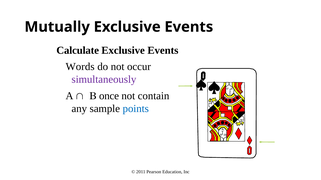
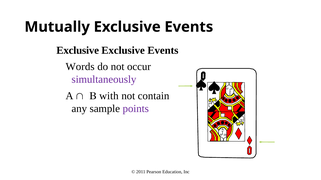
Calculate at (78, 50): Calculate -> Exclusive
once: once -> with
points colour: blue -> purple
